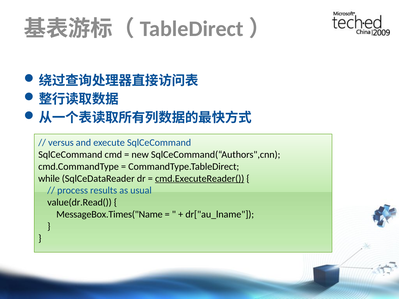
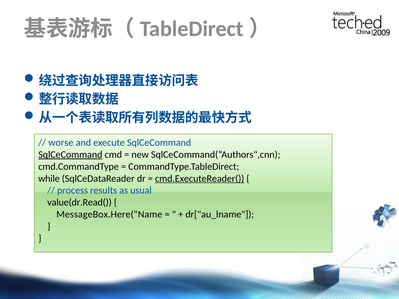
versus: versus -> worse
SqlCeCommand at (70, 155) underline: none -> present
MessageBox.Times("Name: MessageBox.Times("Name -> MessageBox.Here("Name
